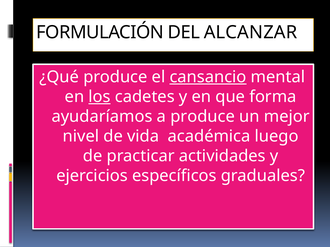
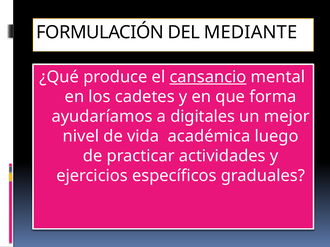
ALCANZAR: ALCANZAR -> MEDIANTE
los underline: present -> none
a produce: produce -> digitales
